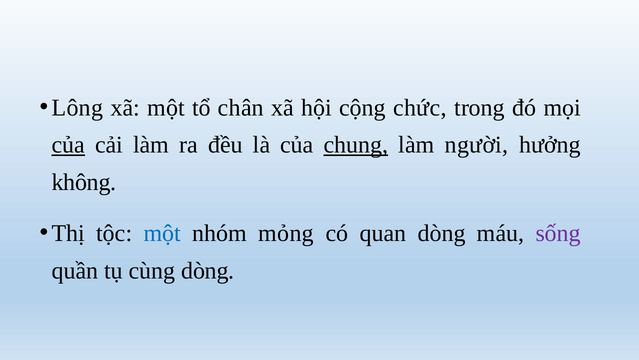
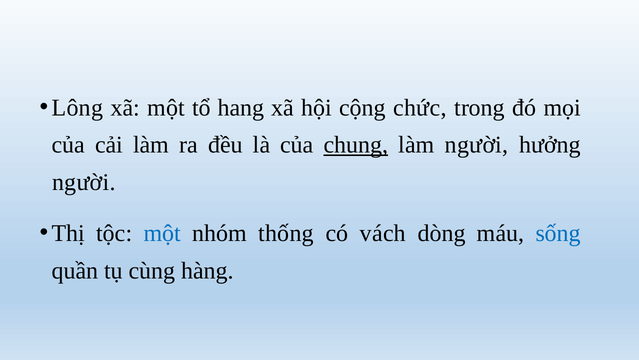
chân: chân -> hang
của at (68, 145) underline: present -> none
không at (84, 182): không -> người
mỏng: mỏng -> thống
quan: quan -> vách
sống colour: purple -> blue
cùng dòng: dòng -> hàng
